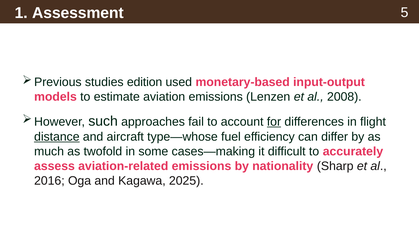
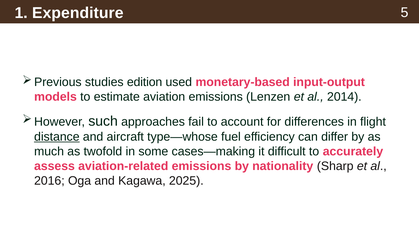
Assessment: Assessment -> Expenditure
2008: 2008 -> 2014
for underline: present -> none
